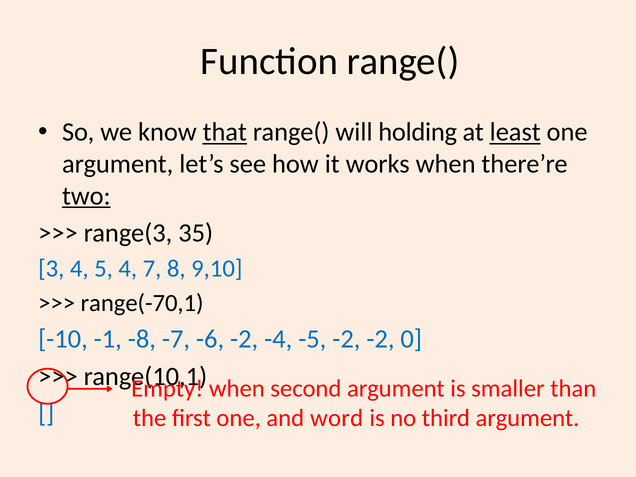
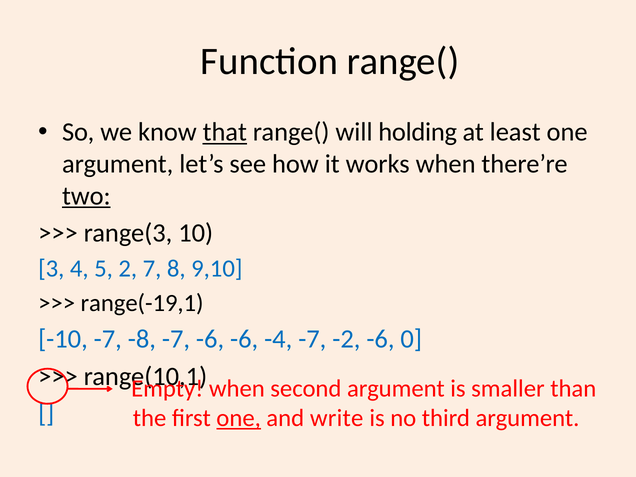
least underline: present -> none
35: 35 -> 10
5 4: 4 -> 2
range(-70,1: range(-70,1 -> range(-19,1
-10 -1: -1 -> -7
-6 -2: -2 -> -6
-4 -5: -5 -> -7
-2 -2: -2 -> -6
one at (239, 418) underline: none -> present
word: word -> write
